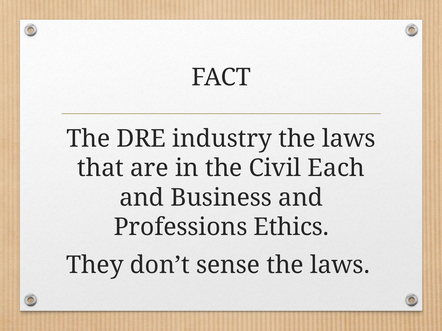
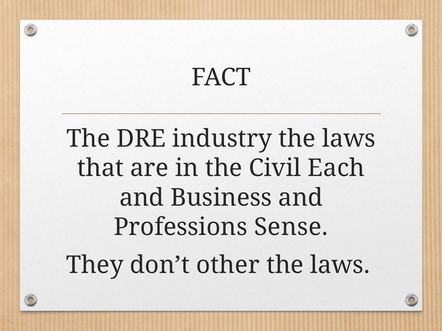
Ethics: Ethics -> Sense
sense: sense -> other
